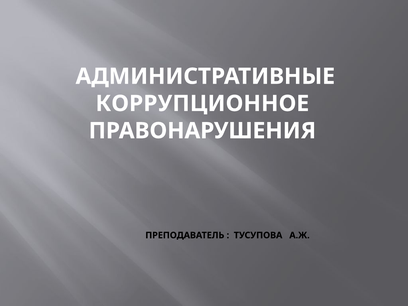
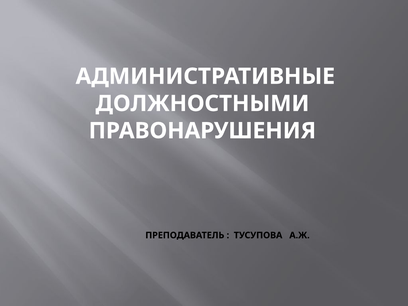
КОРРУПЦИОННОЕ: КОРРУПЦИОННОЕ -> ДОЛЖНОСТНЫМИ
